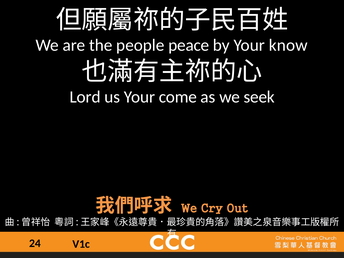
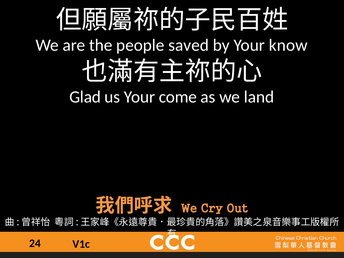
peace: peace -> saved
Lord: Lord -> Glad
seek: seek -> land
